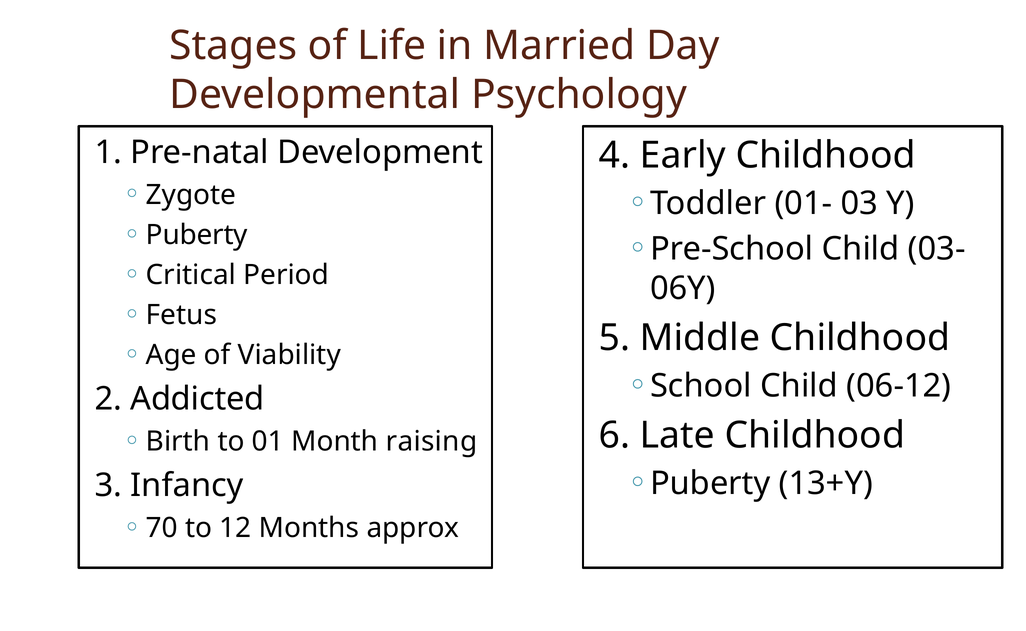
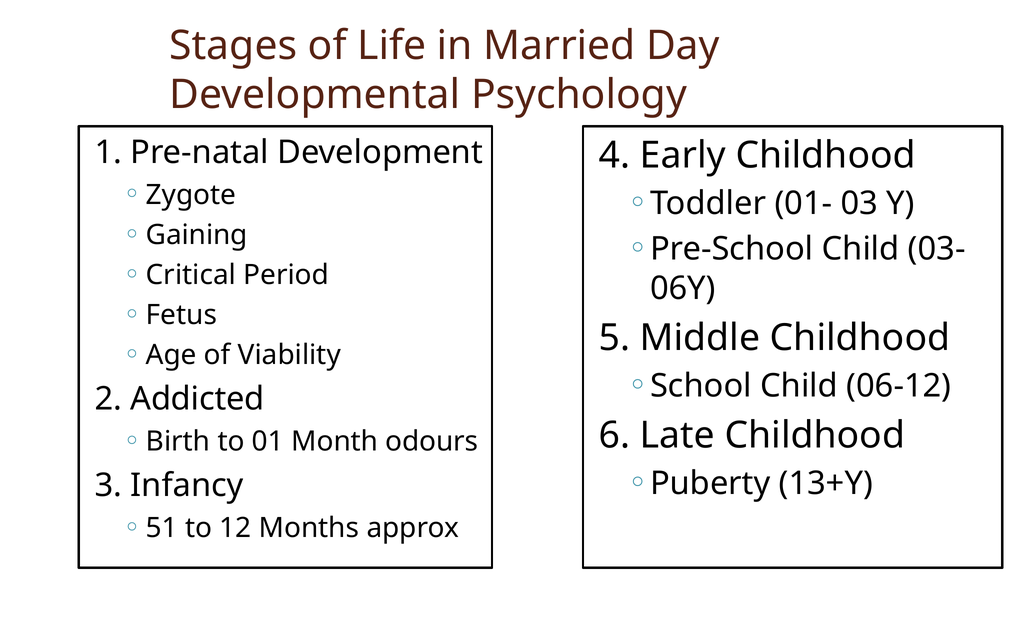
Puberty at (197, 235): Puberty -> Gaining
raising: raising -> odours
70: 70 -> 51
